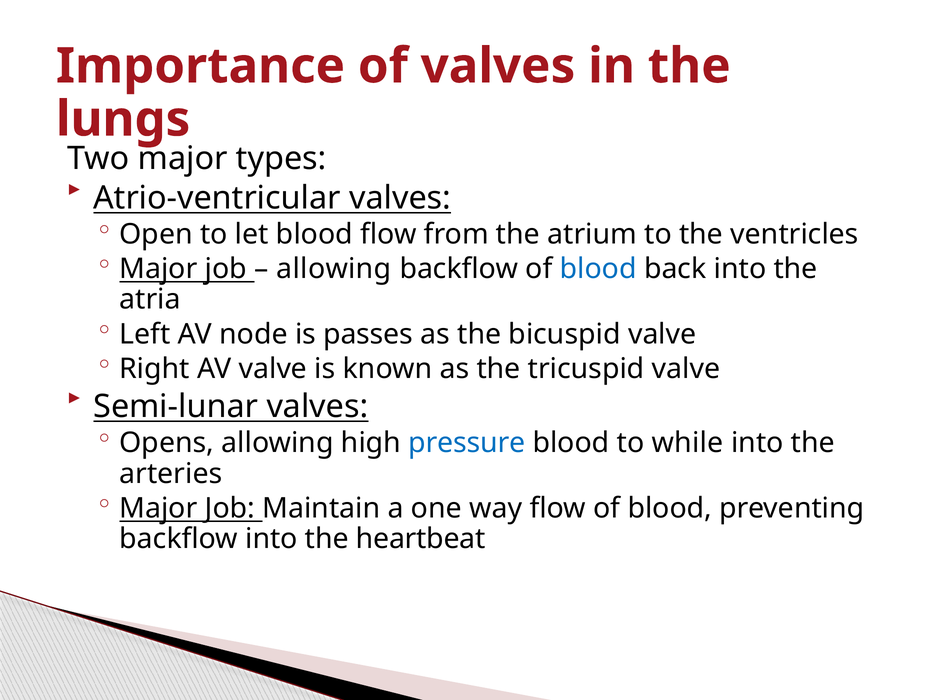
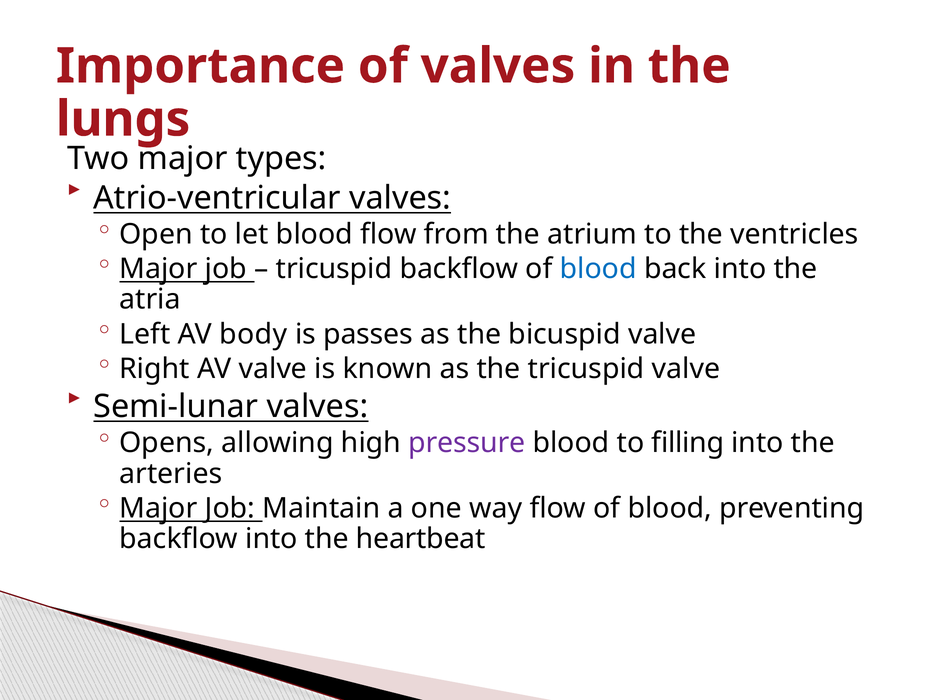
allowing at (334, 269): allowing -> tricuspid
node: node -> body
pressure colour: blue -> purple
while: while -> filling
